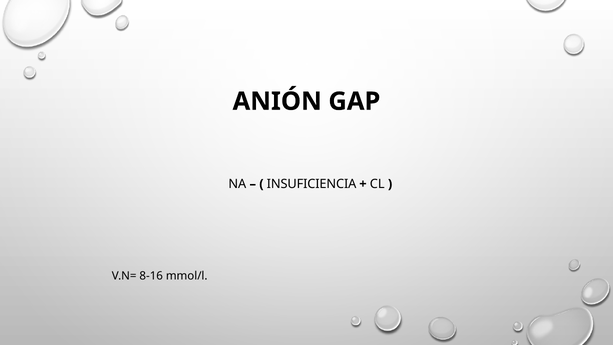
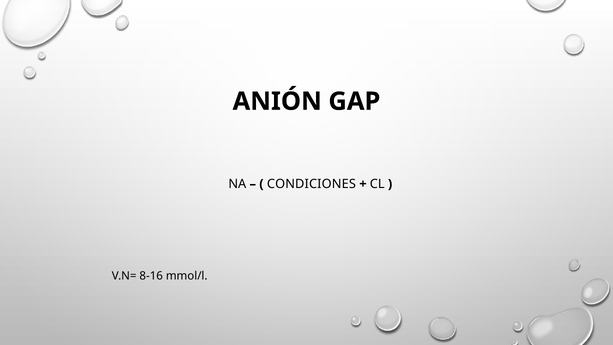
INSUFICIENCIA: INSUFICIENCIA -> CONDICIONES
